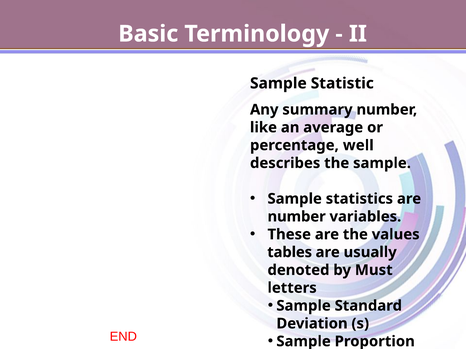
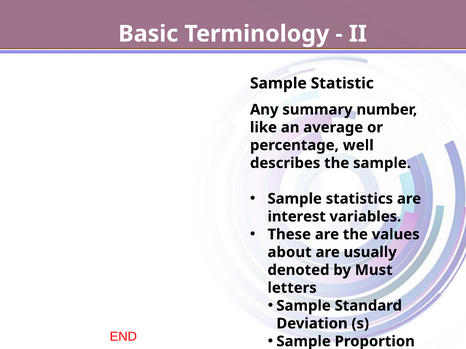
number at (297, 217): number -> interest
tables: tables -> about
